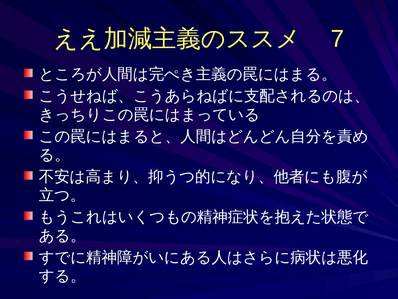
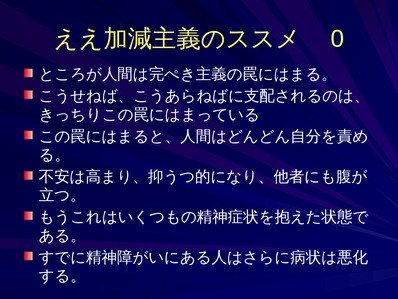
7: 7 -> 0
